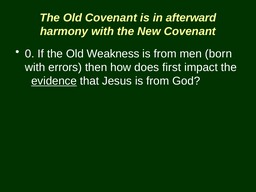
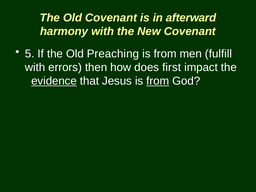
0: 0 -> 5
Weakness: Weakness -> Preaching
born: born -> fulfill
from at (158, 81) underline: none -> present
